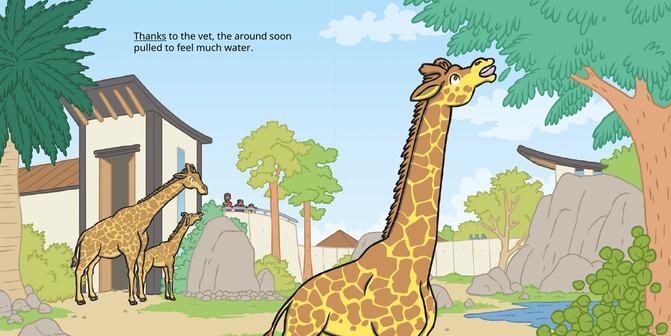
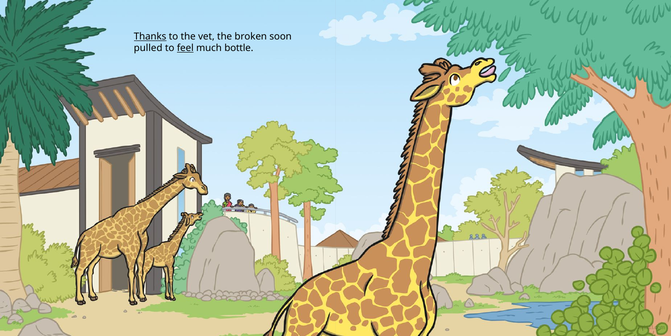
around: around -> broken
feel underline: none -> present
water: water -> bottle
